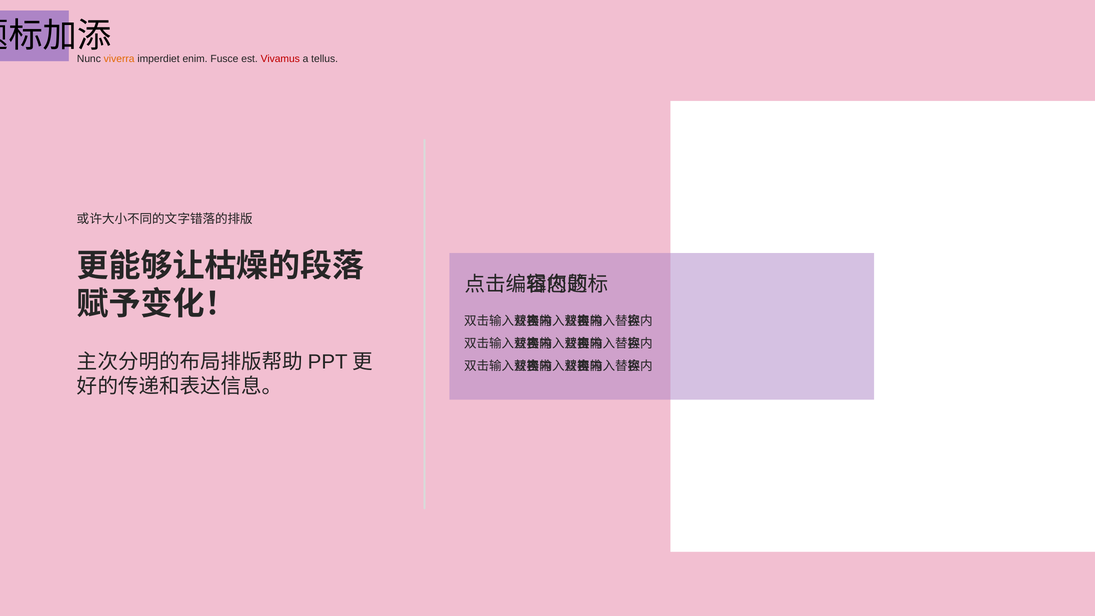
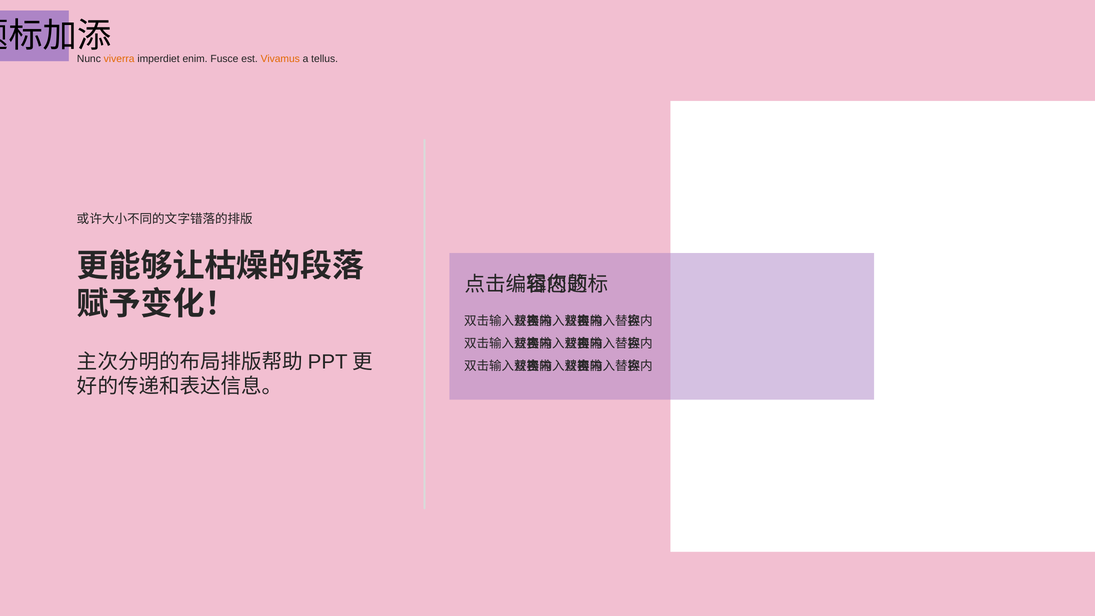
Vivamus colour: red -> orange
